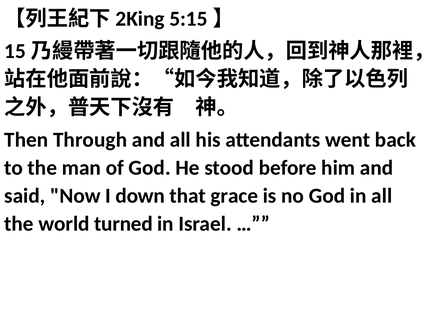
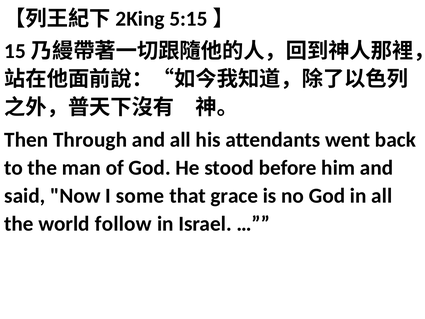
down: down -> some
turned: turned -> follow
